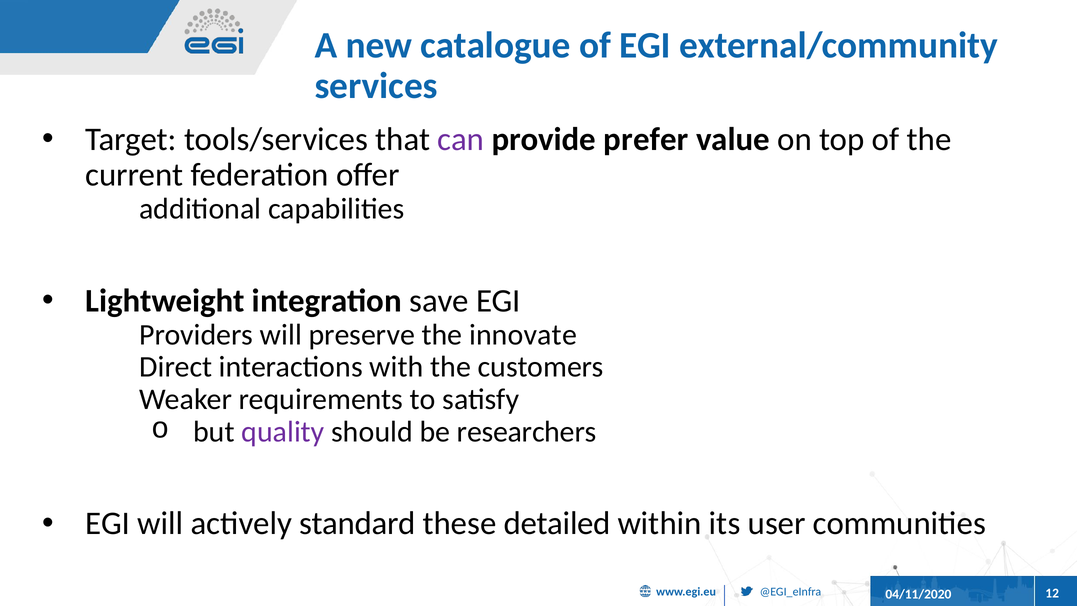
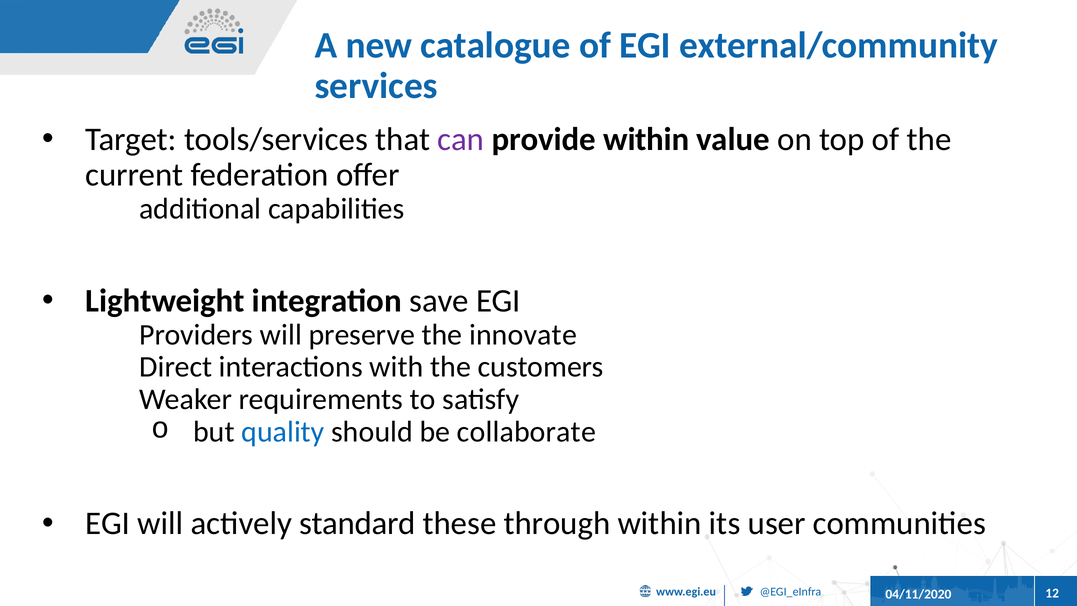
provide prefer: prefer -> within
quality colour: purple -> blue
researchers: researchers -> collaborate
detailed: detailed -> through
